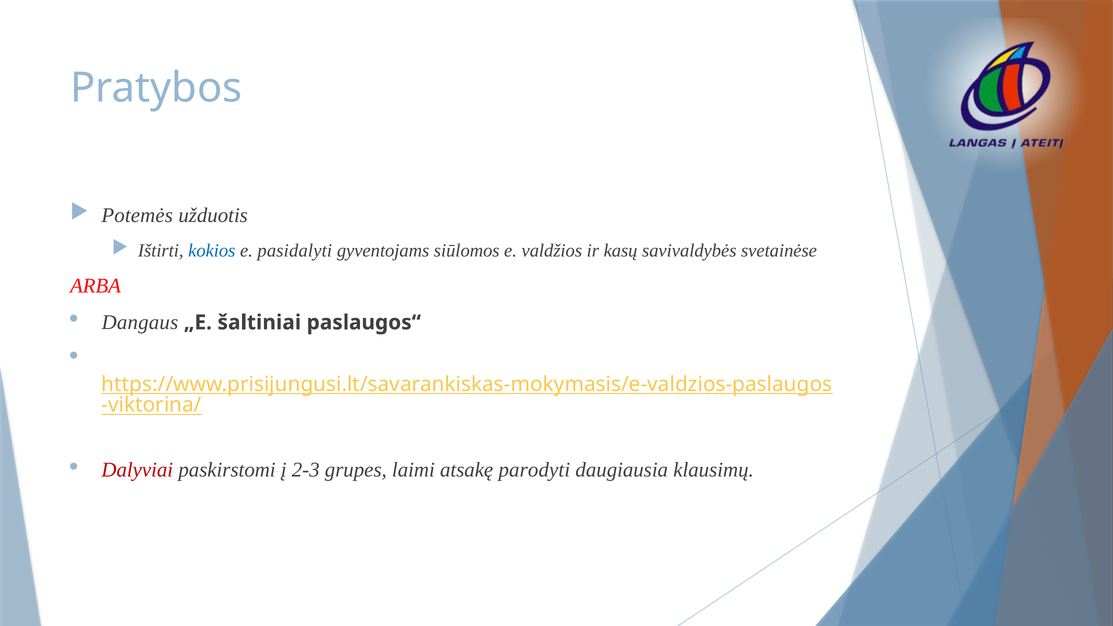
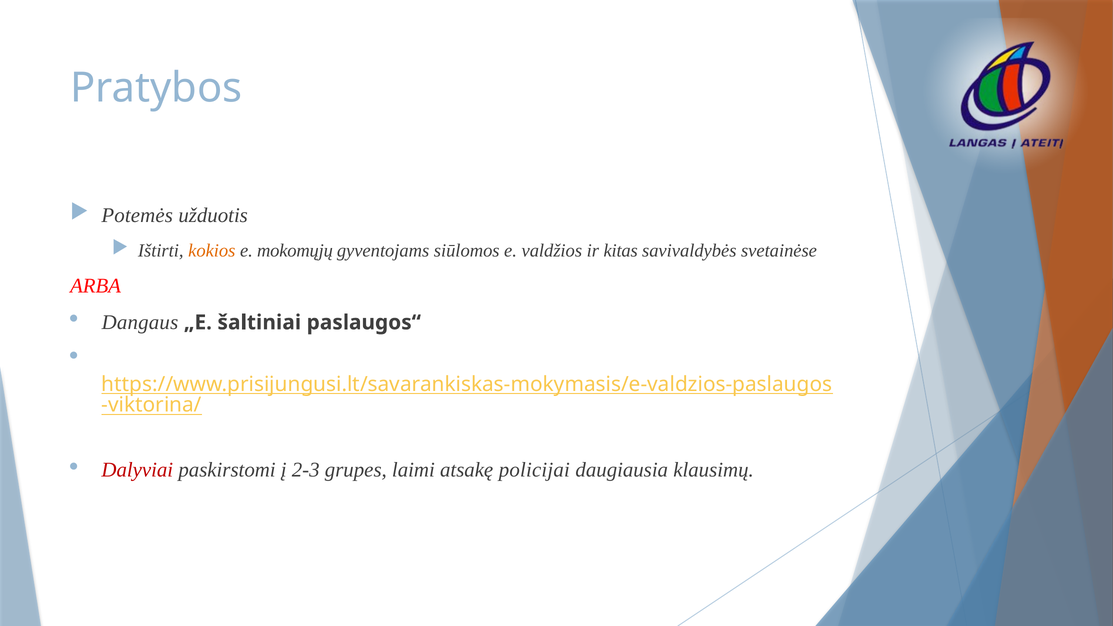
kokios colour: blue -> orange
pasidalyti: pasidalyti -> mokomųjų
kasų: kasų -> kitas
parodyti: parodyti -> policijai
